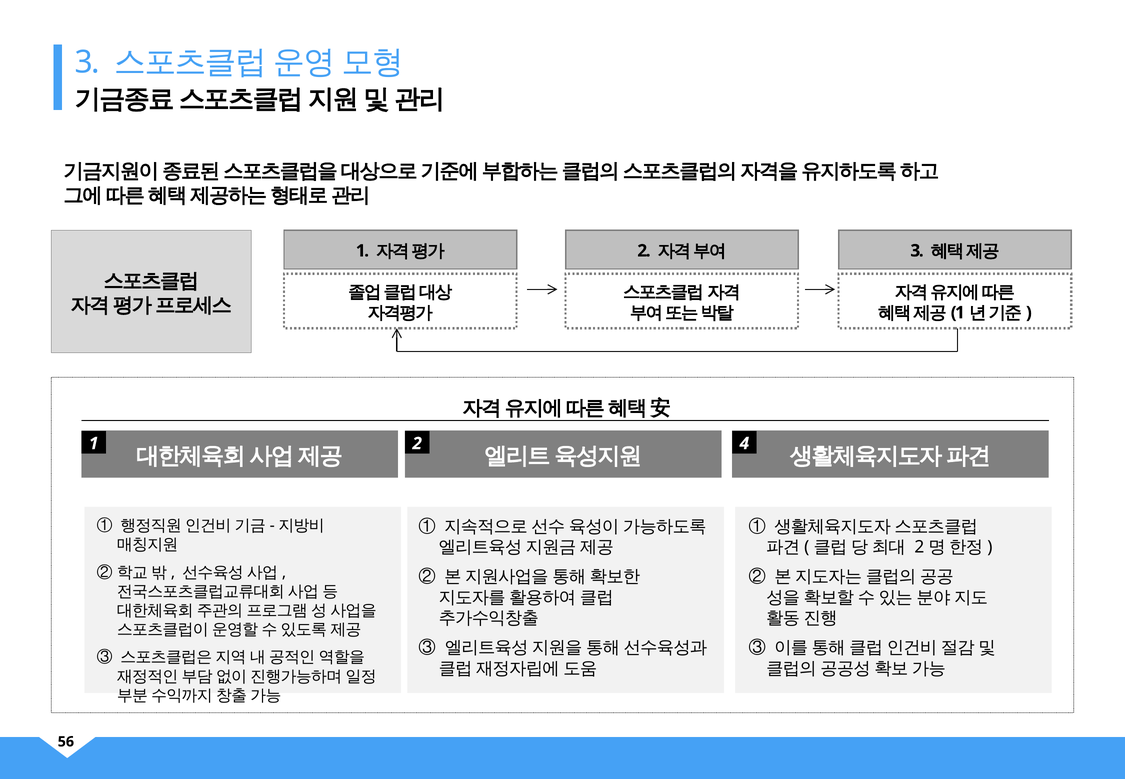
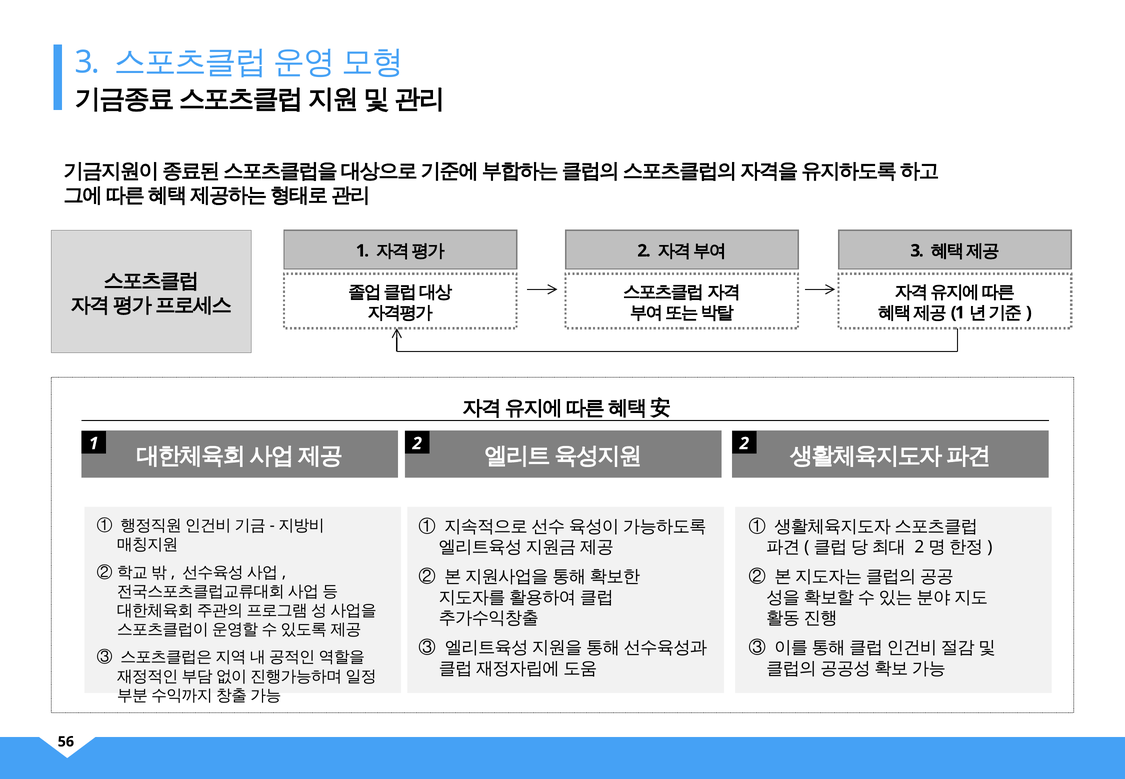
2 4: 4 -> 2
